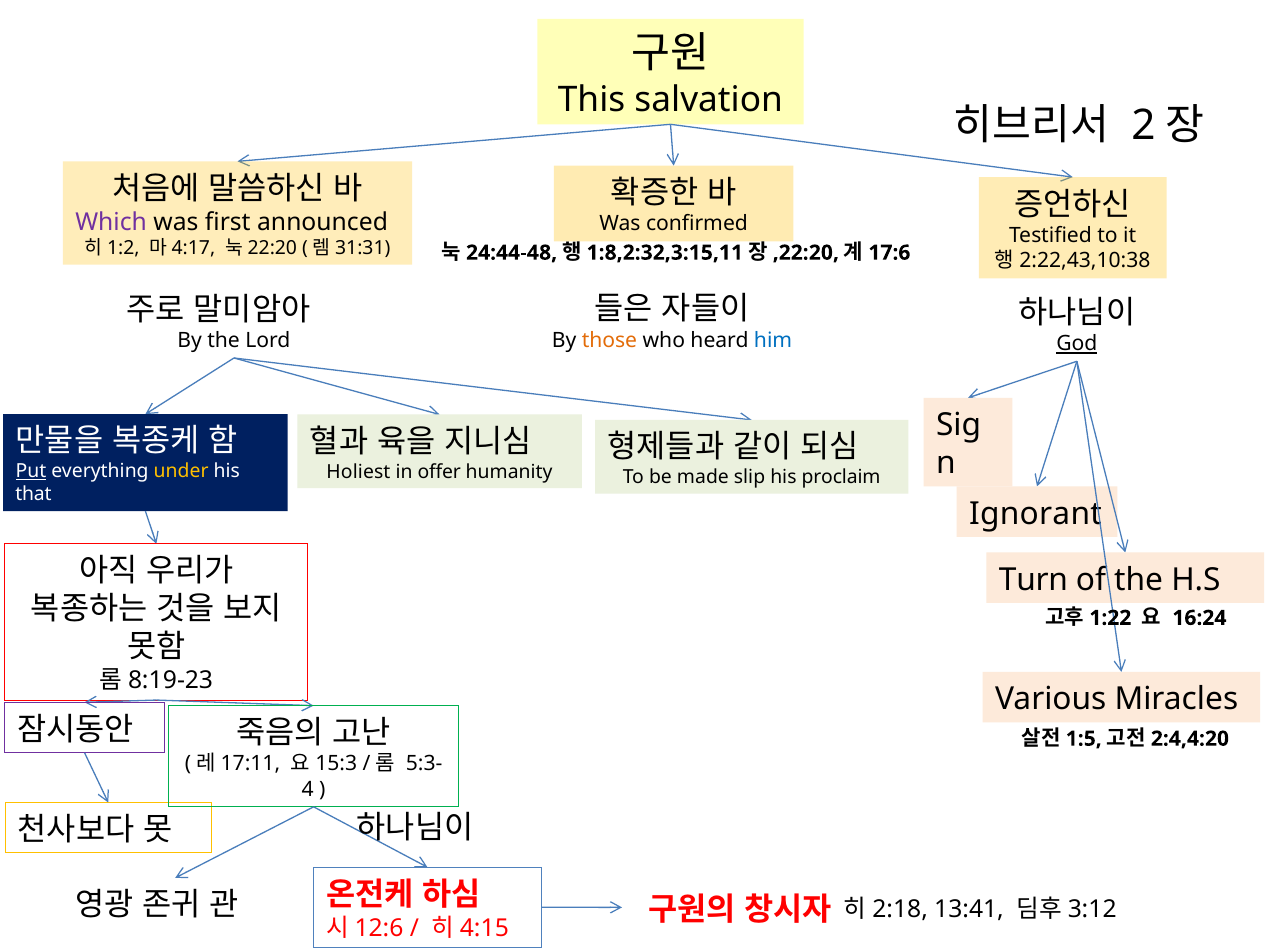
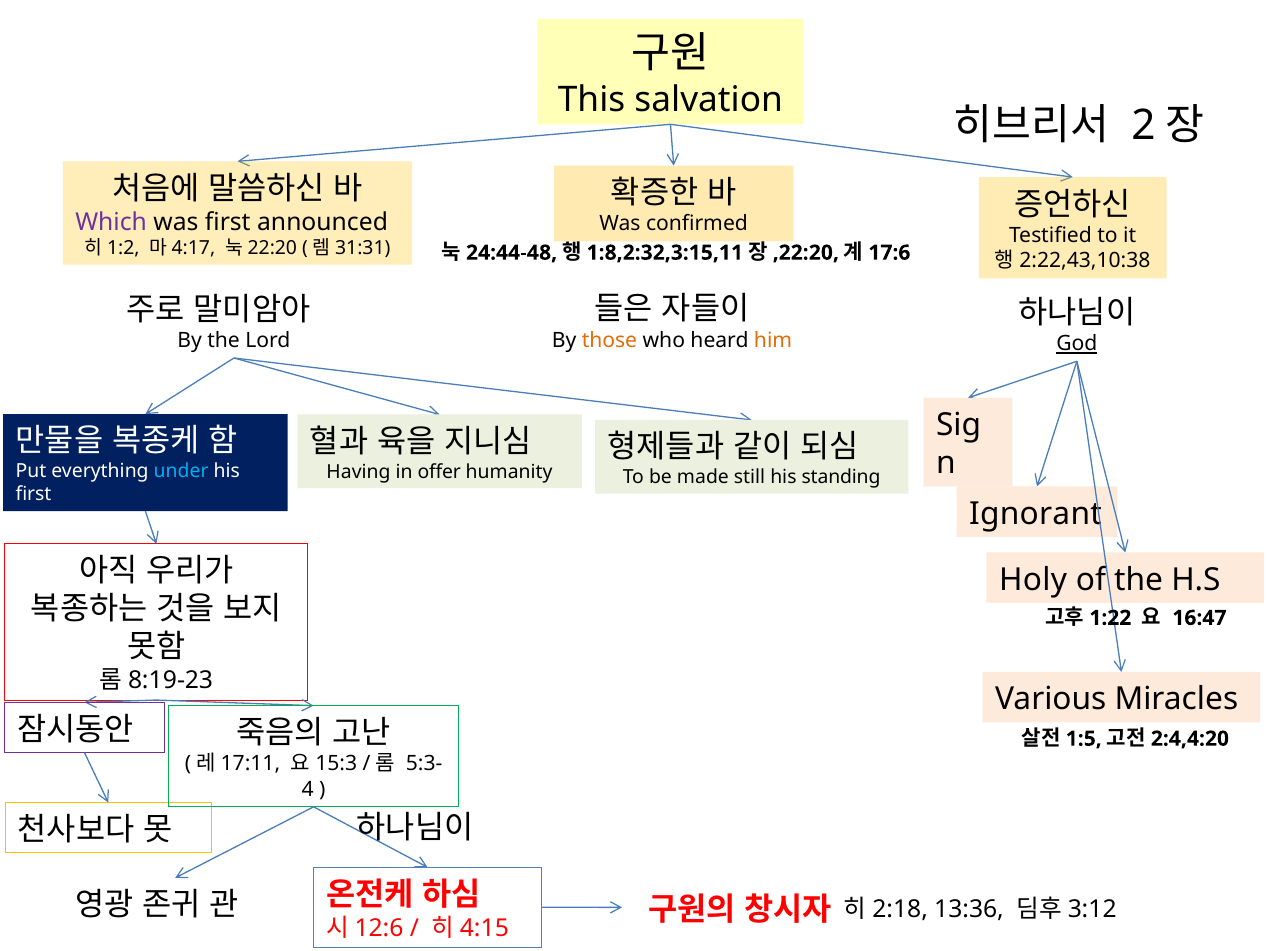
him colour: blue -> orange
Put underline: present -> none
under colour: yellow -> light blue
Holiest: Holiest -> Having
slip: slip -> still
proclaim: proclaim -> standing
that at (34, 495): that -> first
Turn: Turn -> Holy
16:24: 16:24 -> 16:47
13:41: 13:41 -> 13:36
